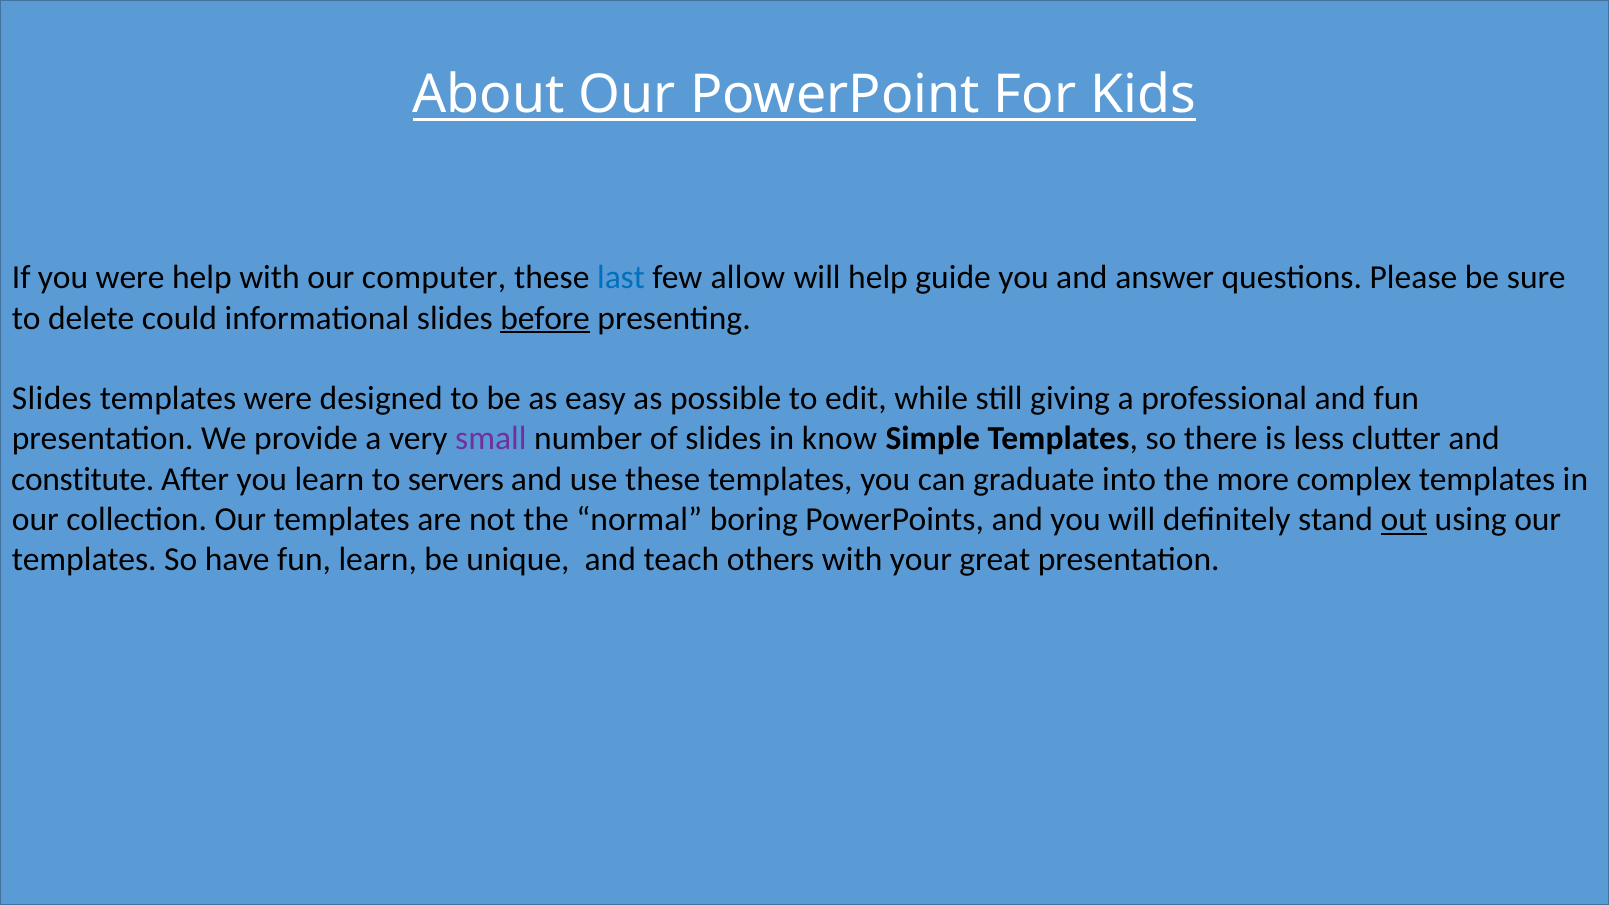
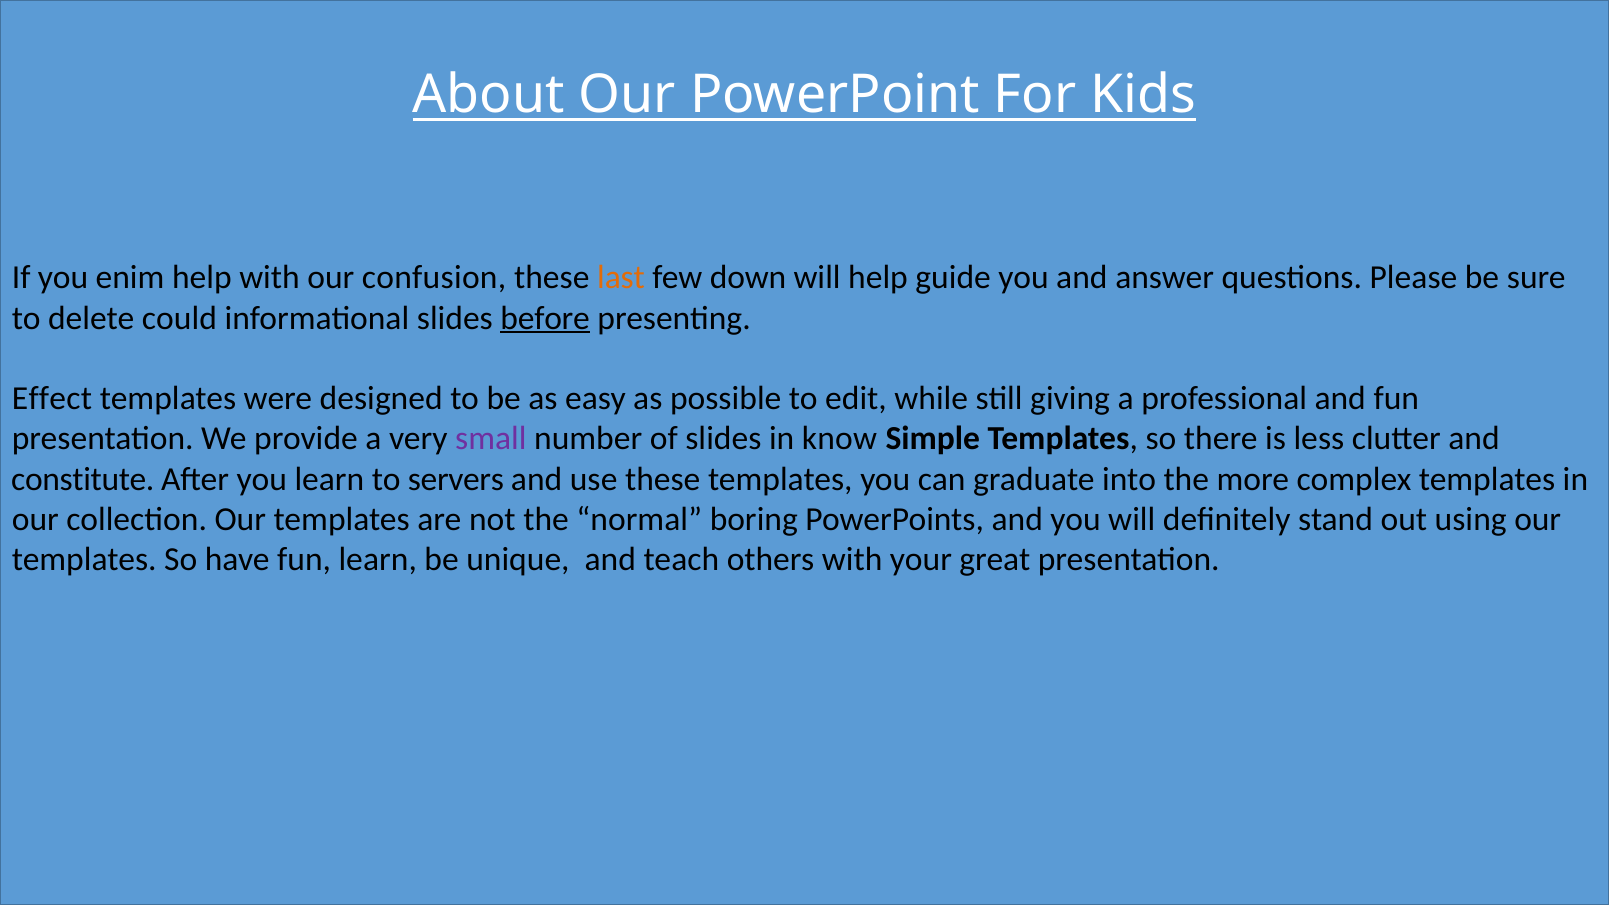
you were: were -> enim
computer: computer -> confusion
last colour: blue -> orange
allow: allow -> down
Slides at (52, 399): Slides -> Effect
out underline: present -> none
